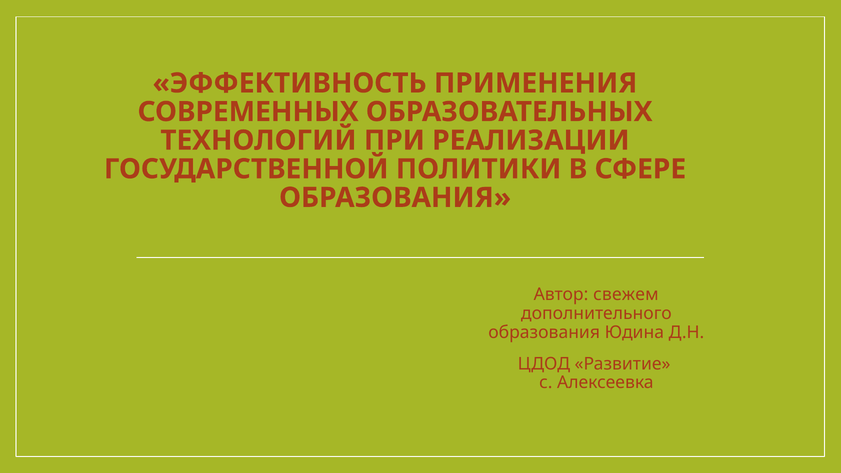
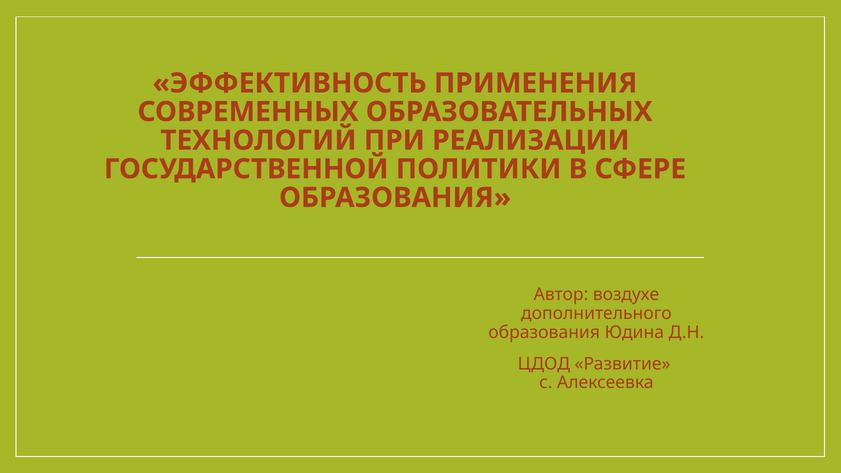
свежем: свежем -> воздухе
